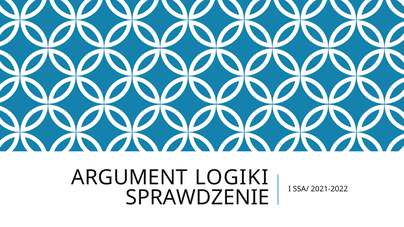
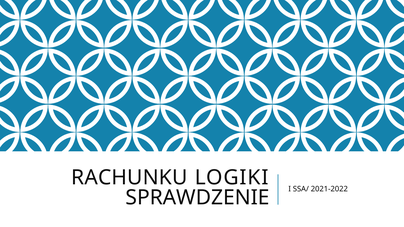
ARGUMENT: ARGUMENT -> RACHUNKU
